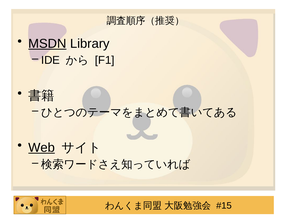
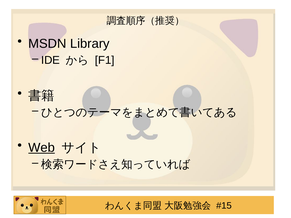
MSDN underline: present -> none
